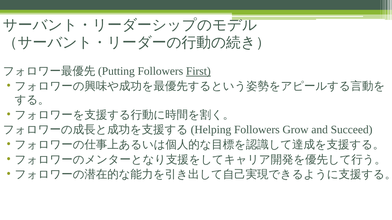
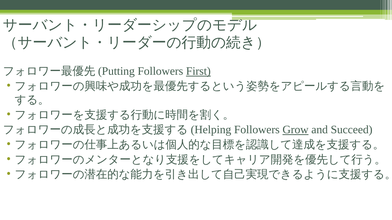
Grow underline: none -> present
